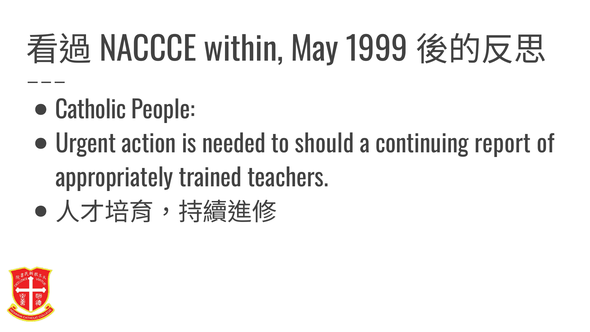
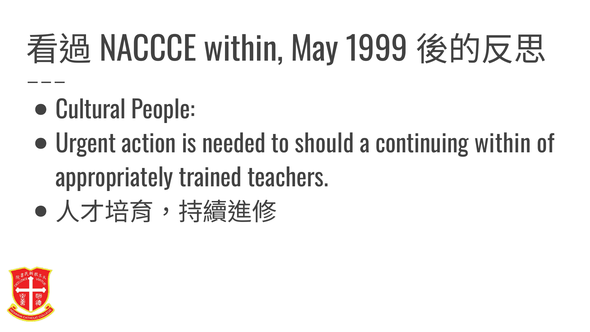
Catholic: Catholic -> Cultural
continuing report: report -> within
